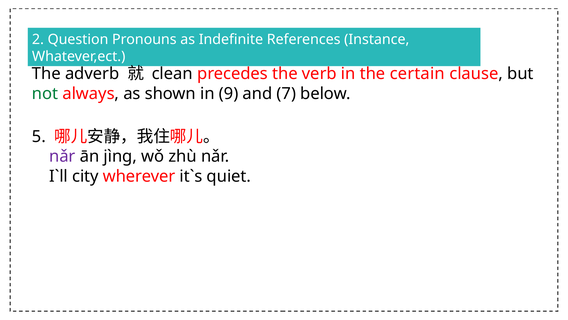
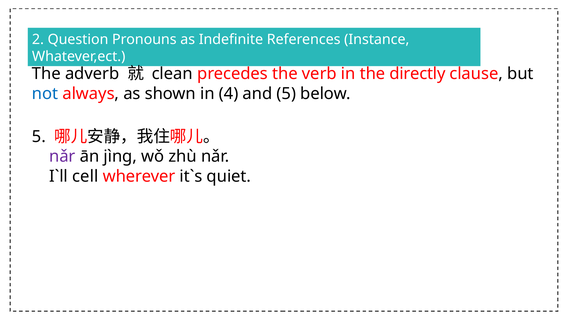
certain: certain -> directly
not colour: green -> blue
9: 9 -> 4
and 7: 7 -> 5
city: city -> cell
